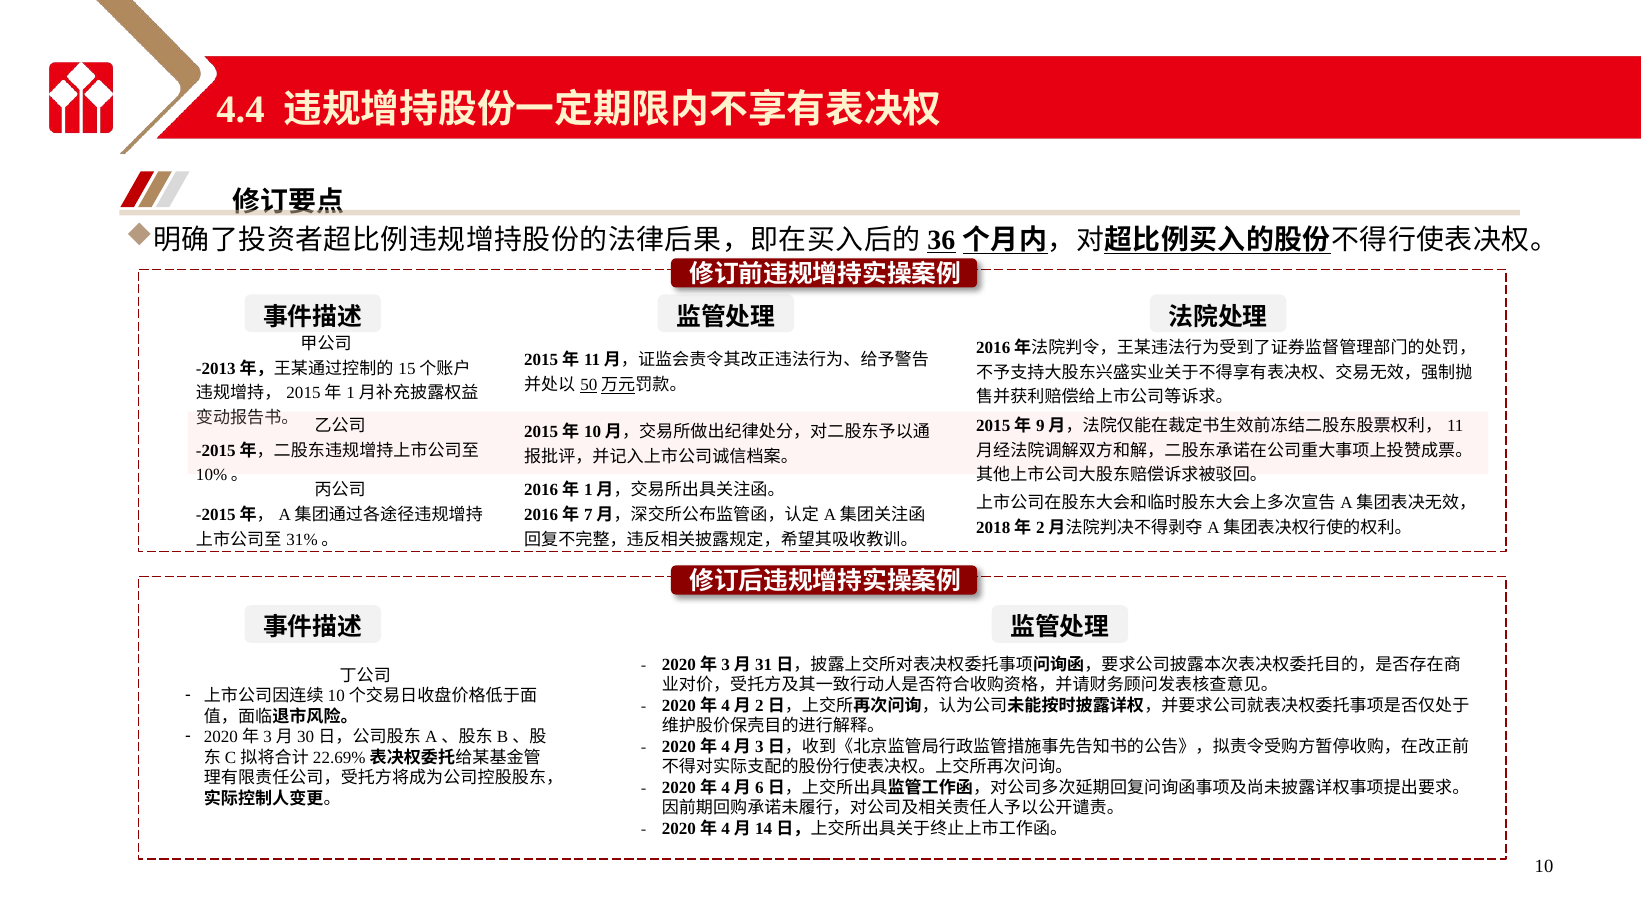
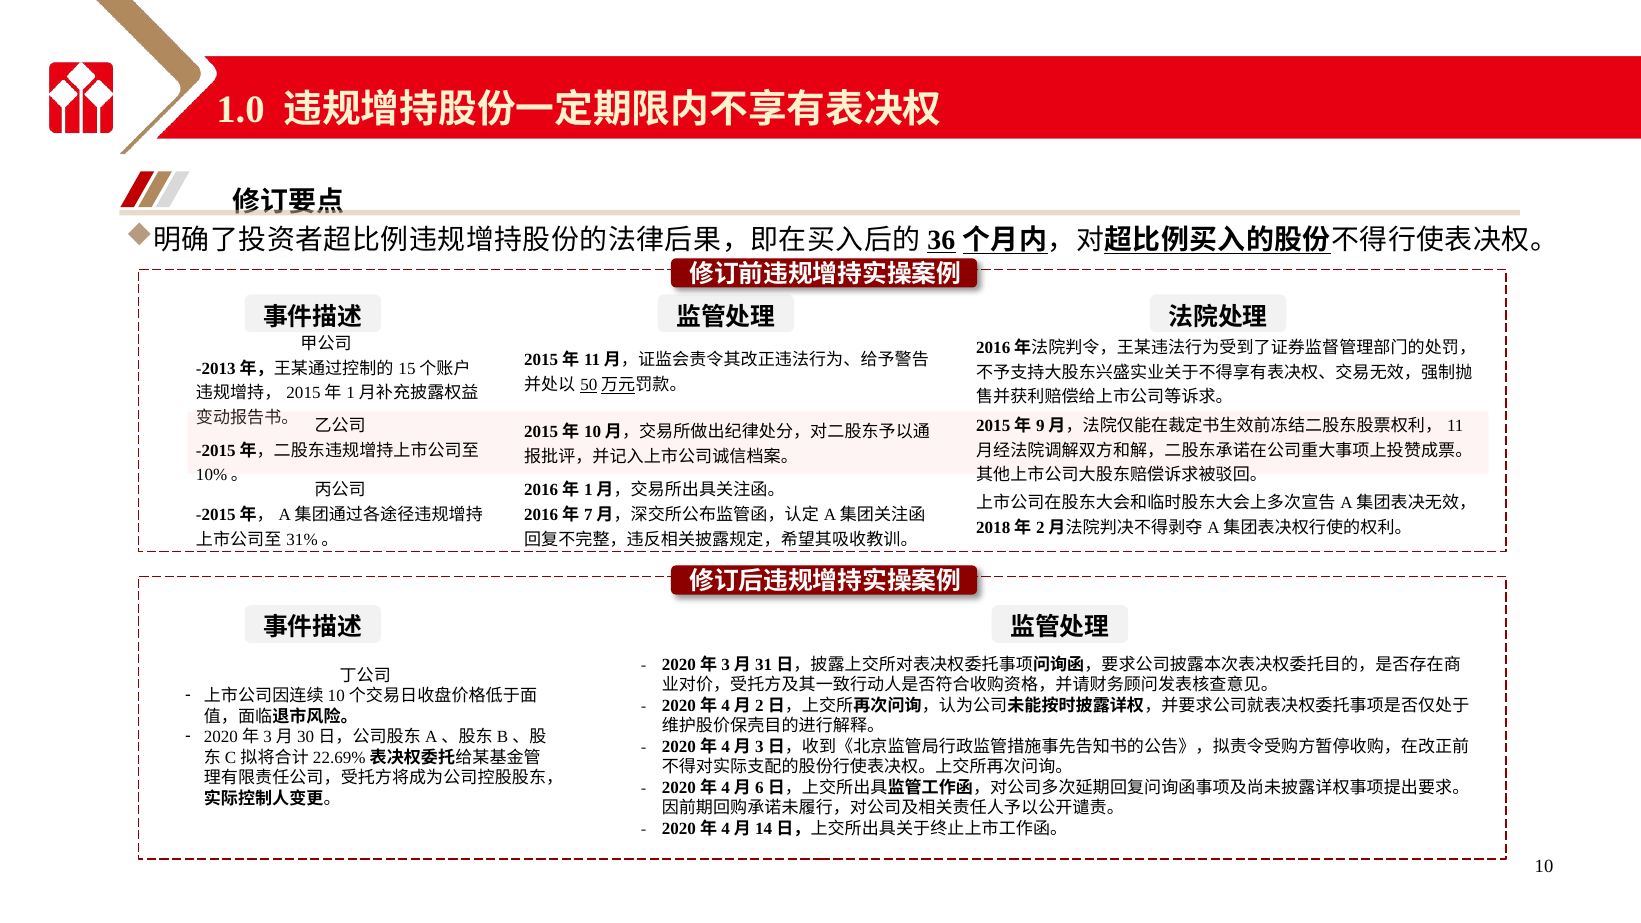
4.4: 4.4 -> 1.0
